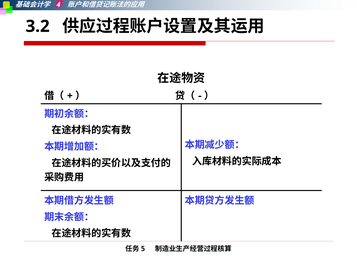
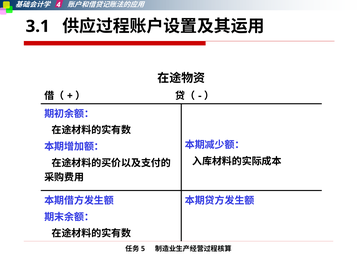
3.2: 3.2 -> 3.1
